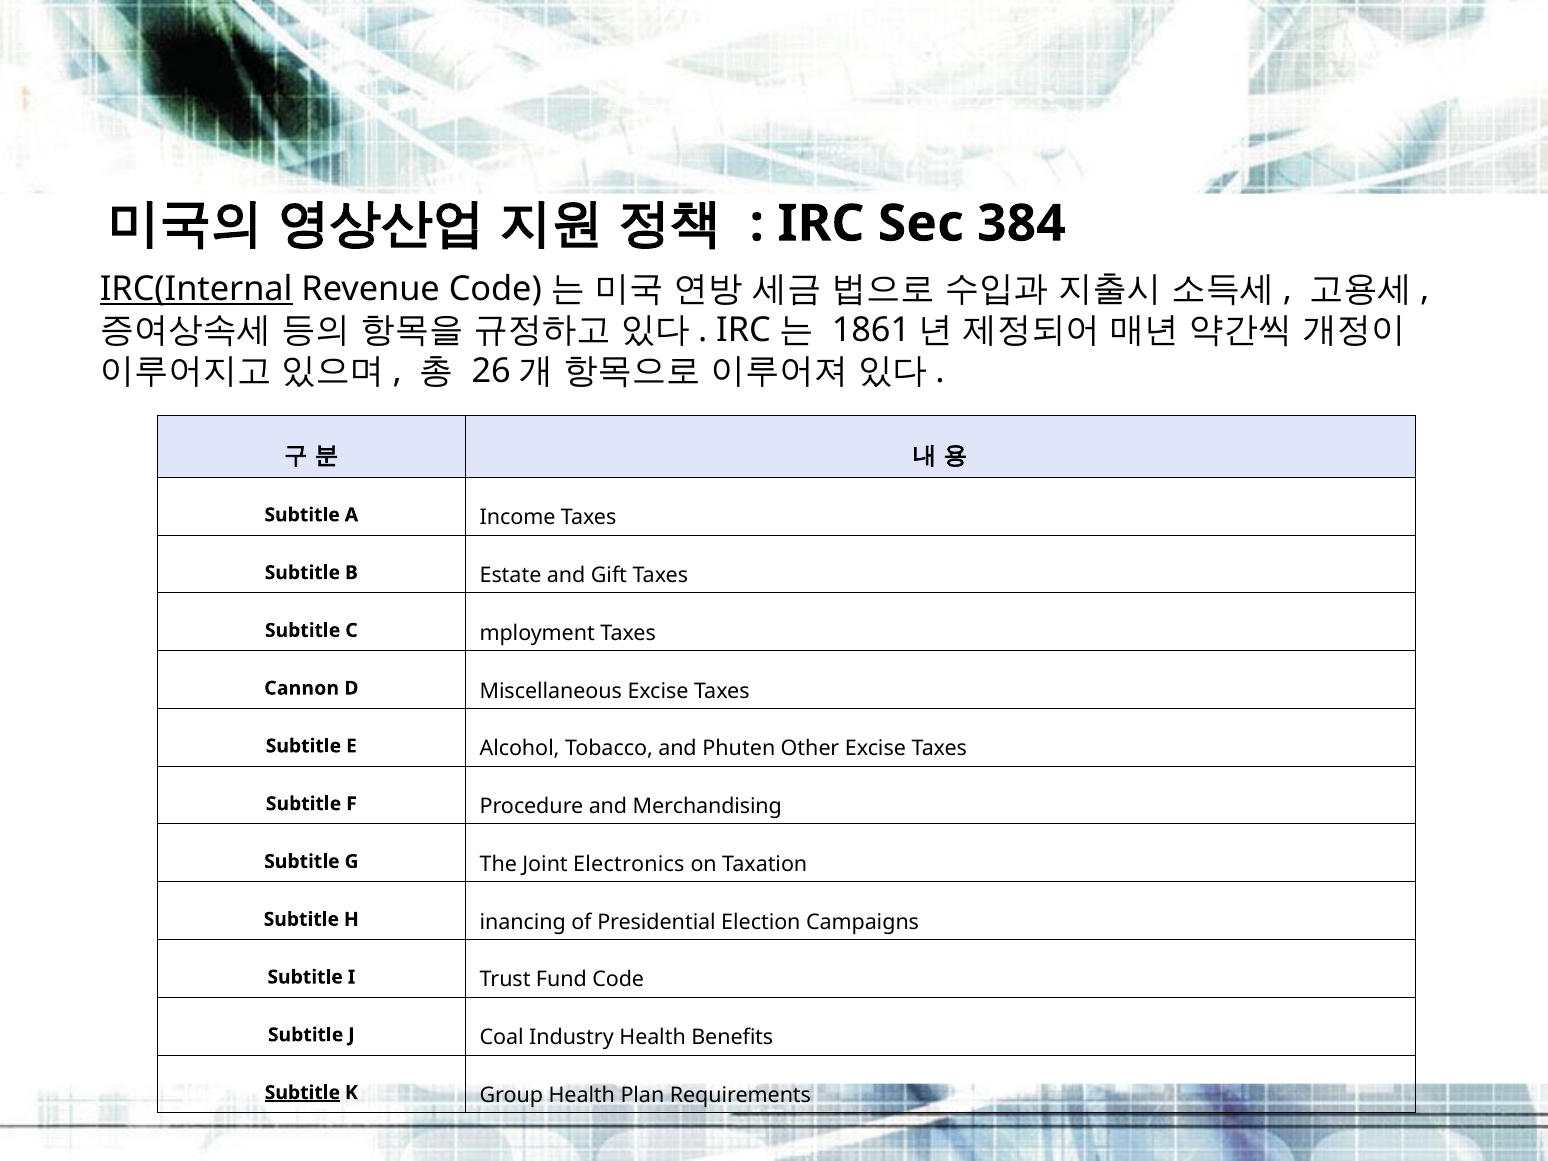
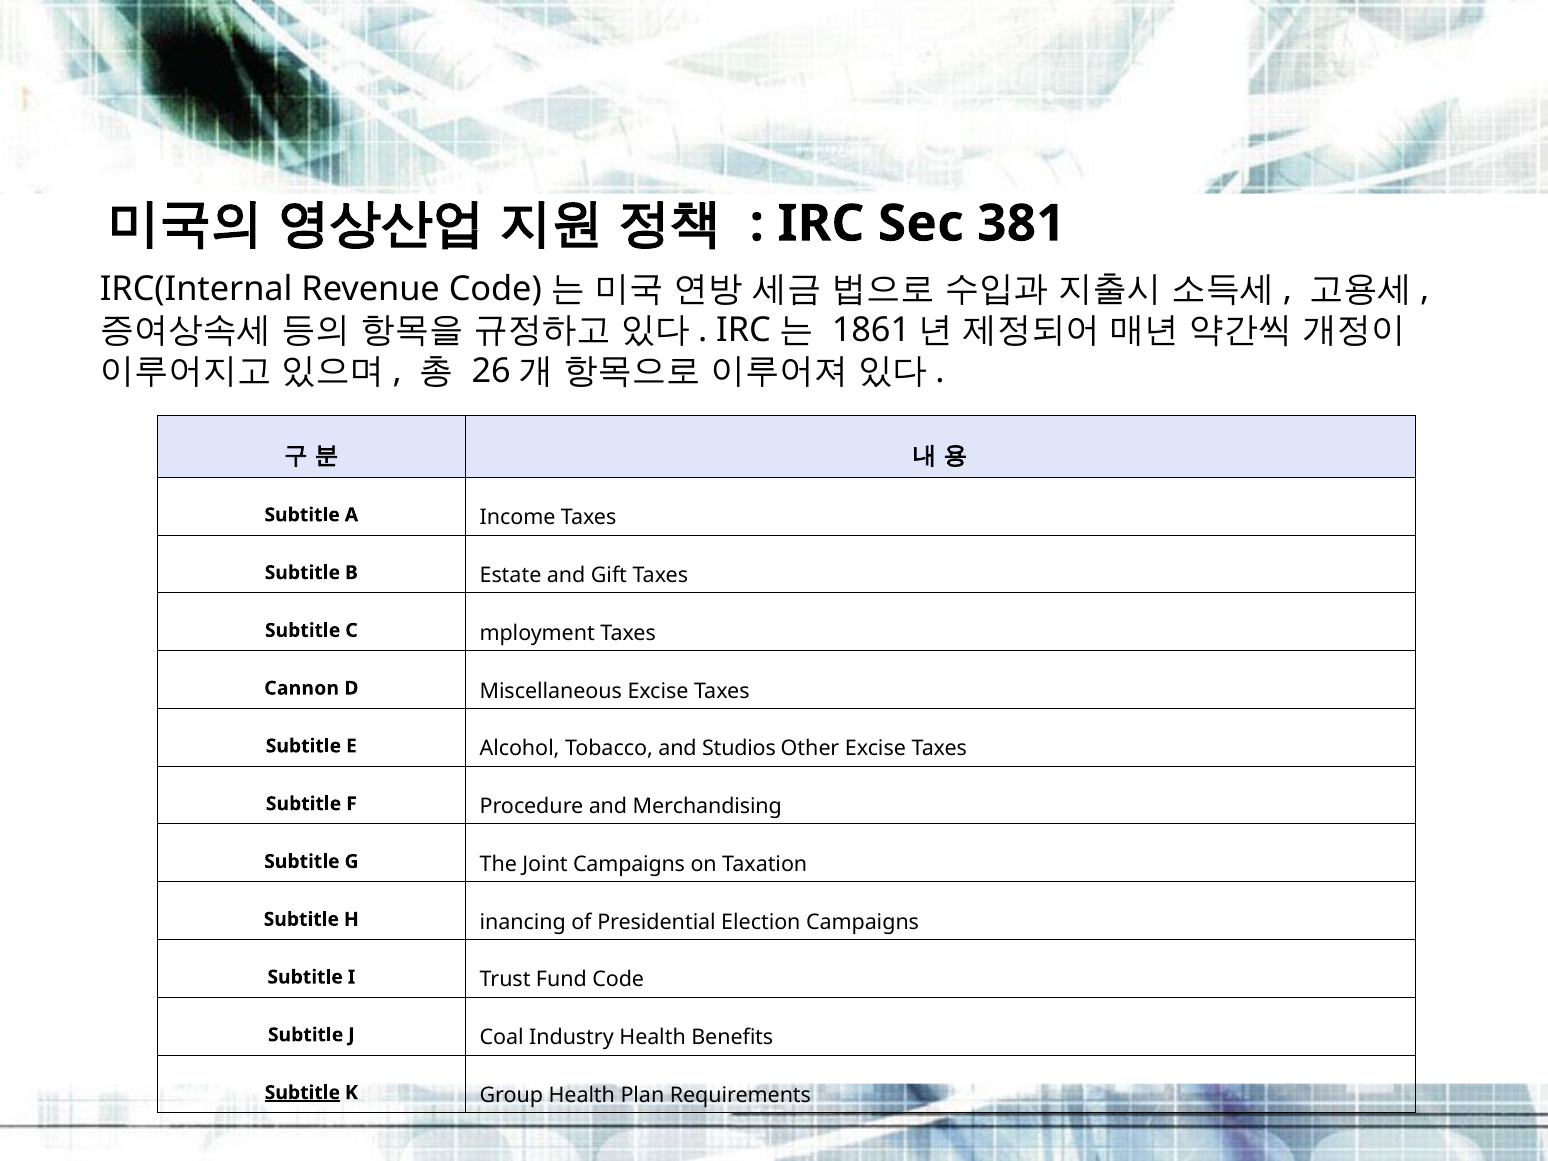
384: 384 -> 381
IRC(Internal underline: present -> none
Phuten: Phuten -> Studios
Joint Electronics: Electronics -> Campaigns
